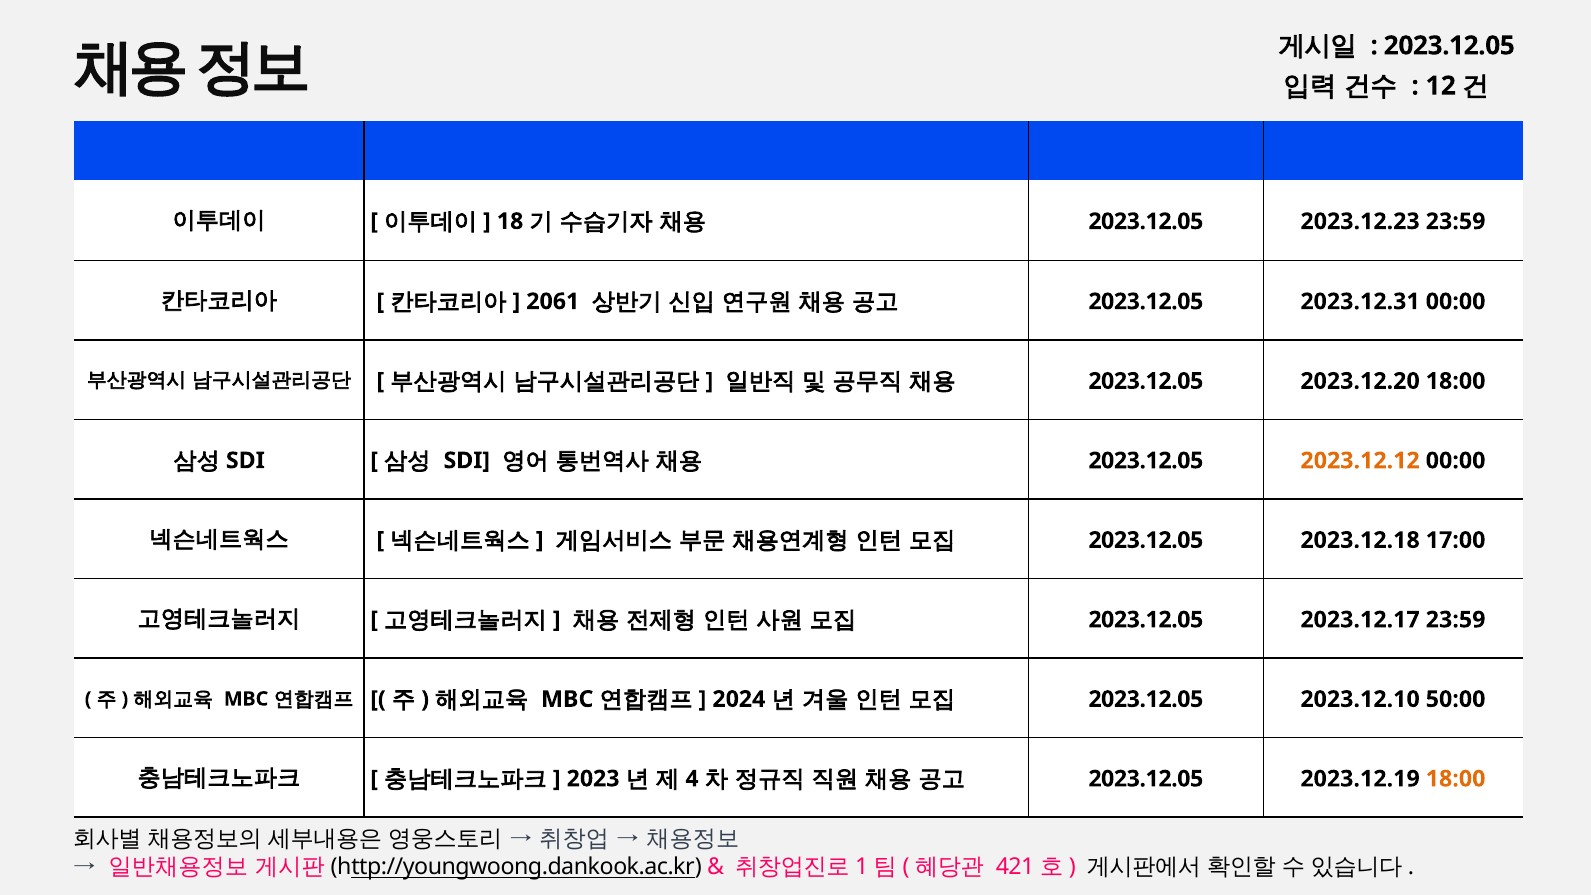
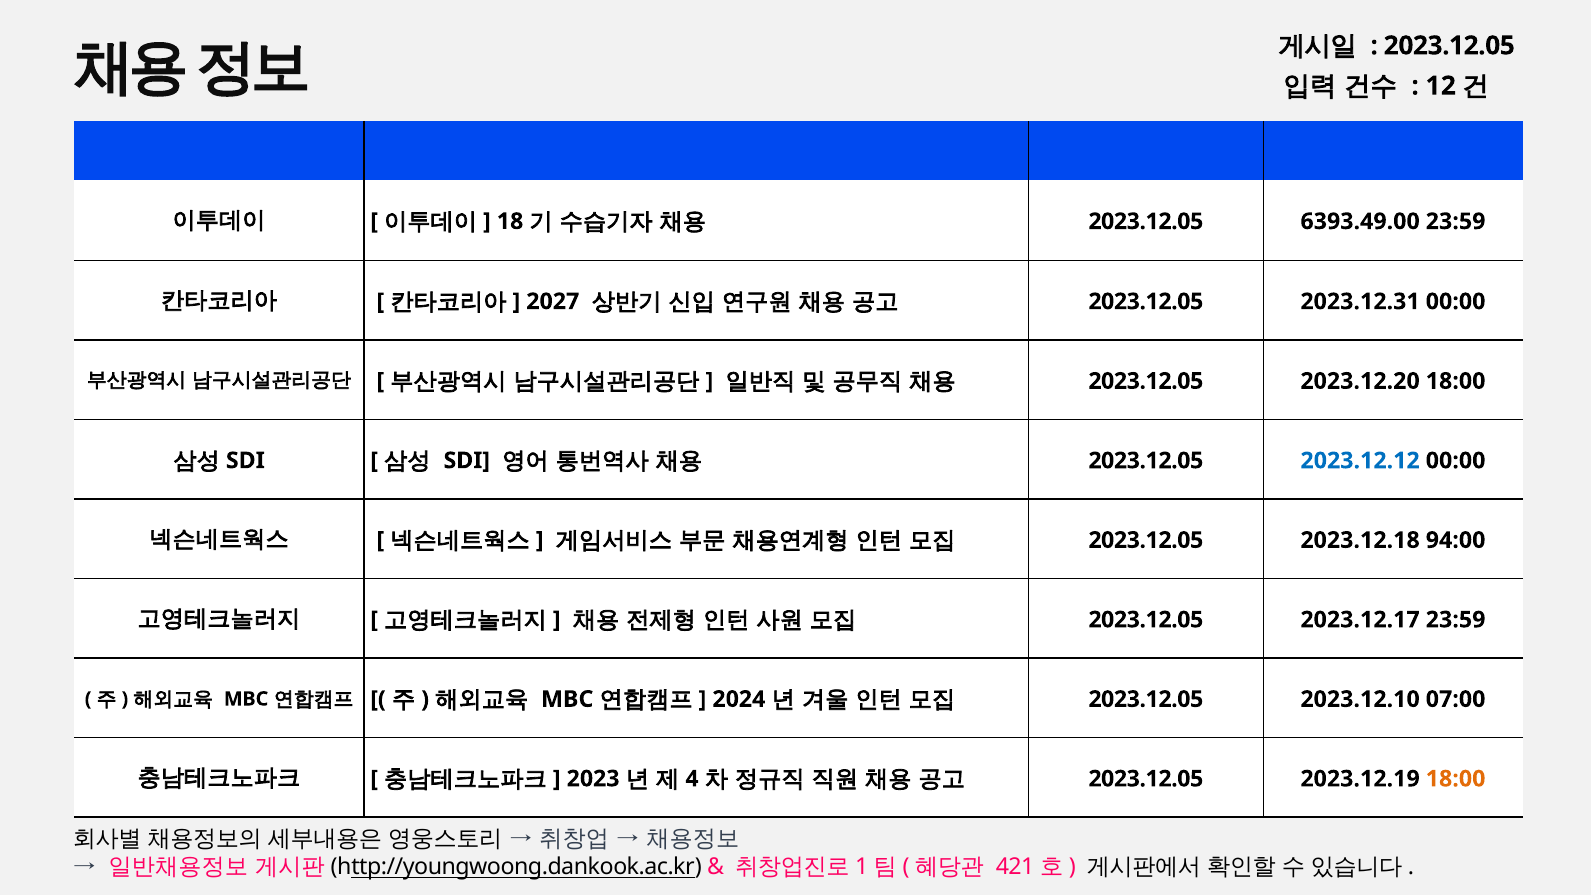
2023.12.23: 2023.12.23 -> 6393.49.00
2061: 2061 -> 2027
2023.12.12 colour: orange -> blue
17:00: 17:00 -> 94:00
50:00: 50:00 -> 07:00
